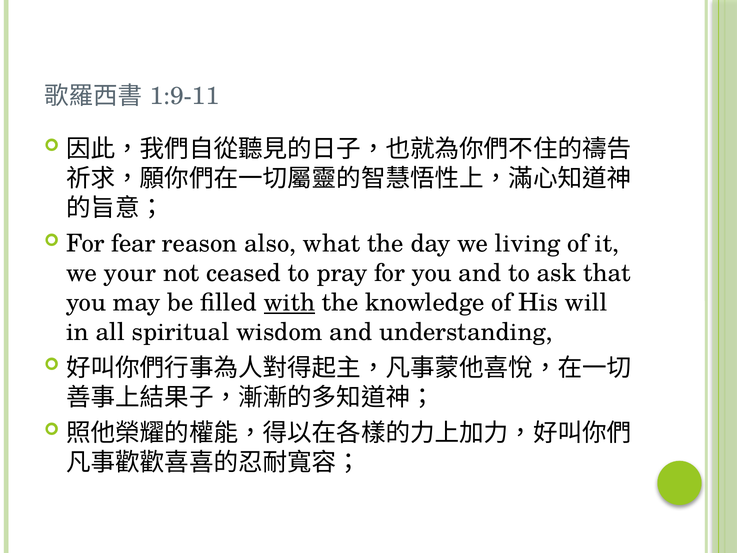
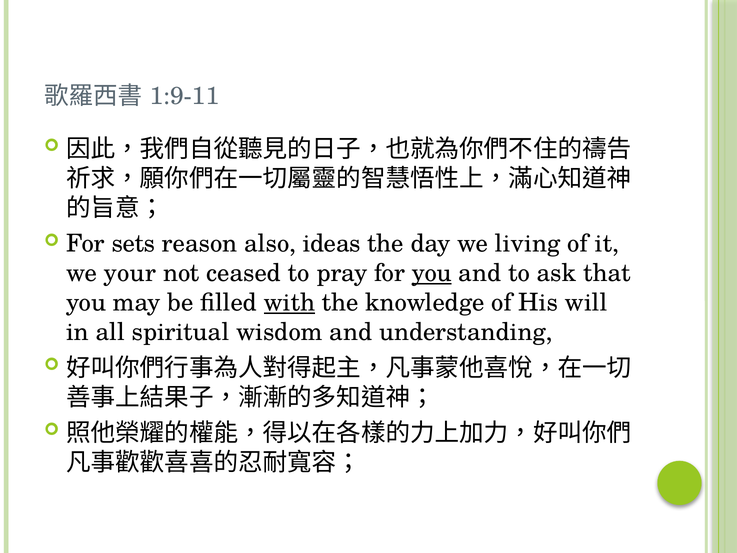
fear: fear -> sets
what: what -> ideas
you at (432, 273) underline: none -> present
